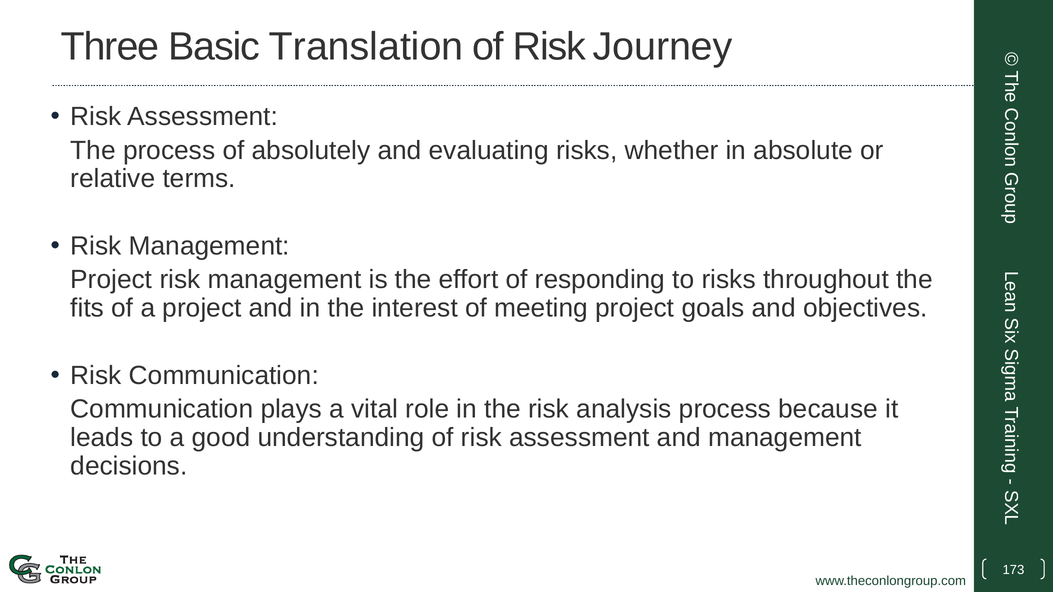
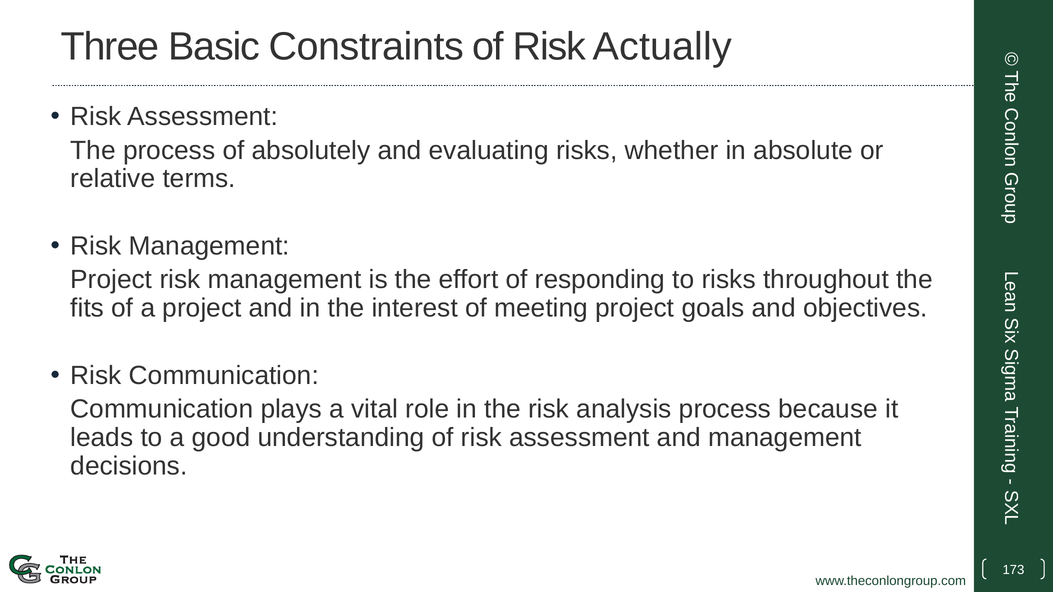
Translation: Translation -> Constraints
Journey: Journey -> Actually
